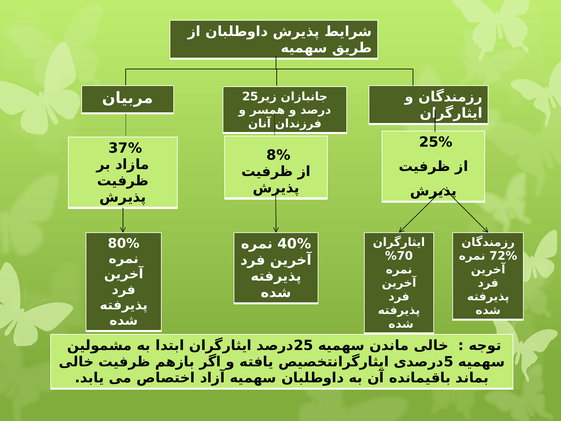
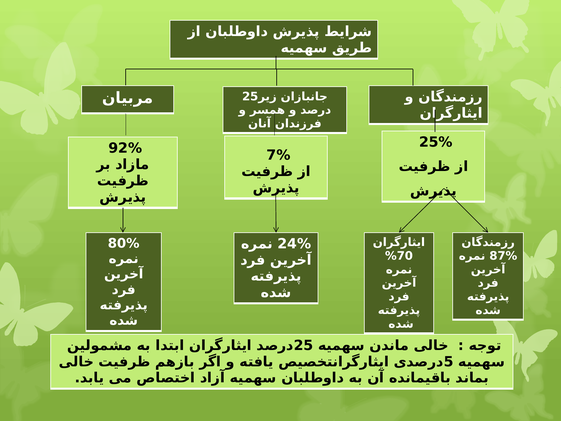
37%: 37% -> 92%
8%: 8% -> 7%
40%: 40% -> 24%
72%: 72% -> 87%
